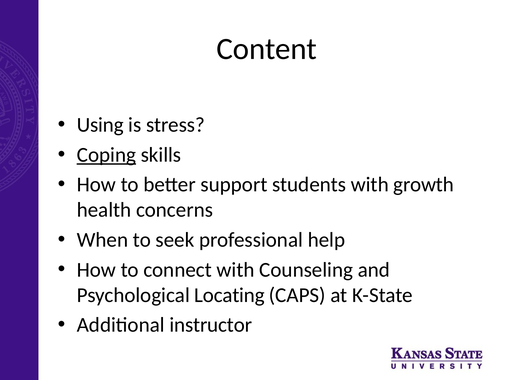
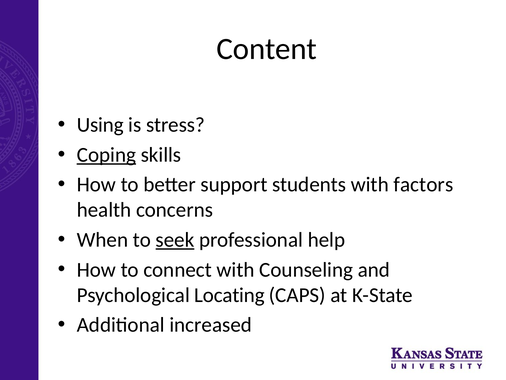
growth: growth -> factors
seek underline: none -> present
instructor: instructor -> increased
